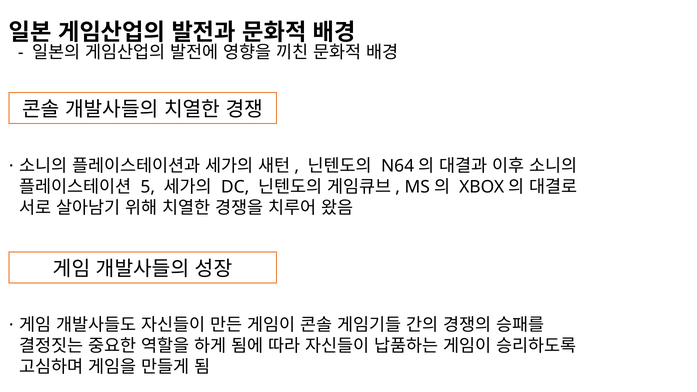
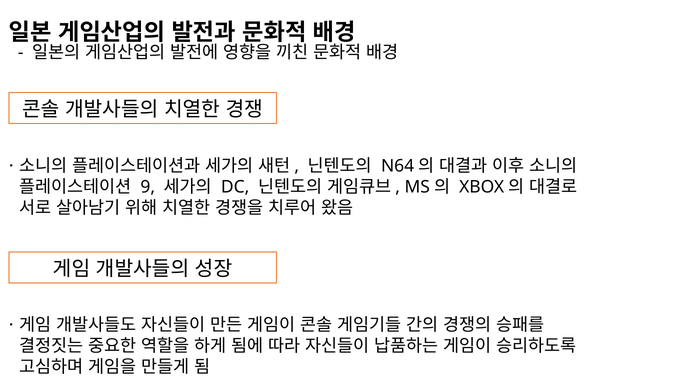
5: 5 -> 9
